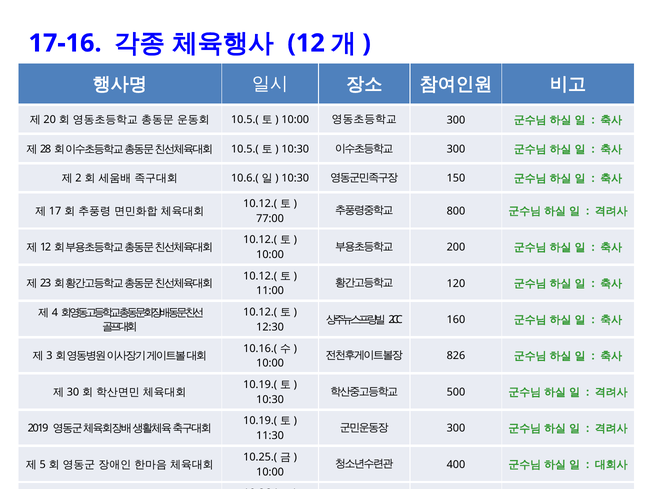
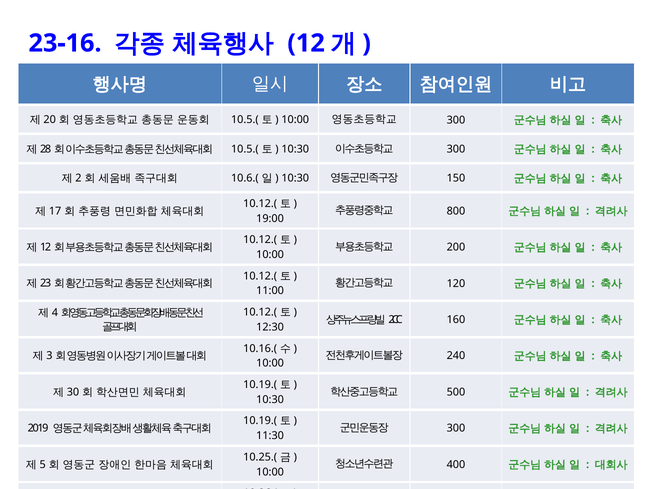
17-16: 17-16 -> 23-16
77:00: 77:00 -> 19:00
826: 826 -> 240
